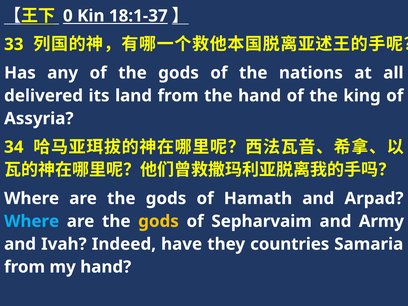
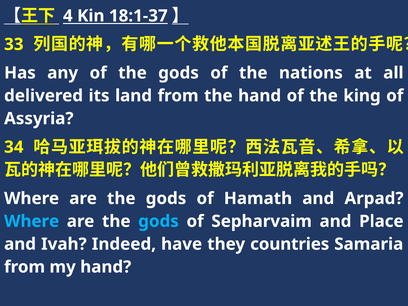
0: 0 -> 4
gods at (158, 221) colour: yellow -> light blue
Army: Army -> Place
